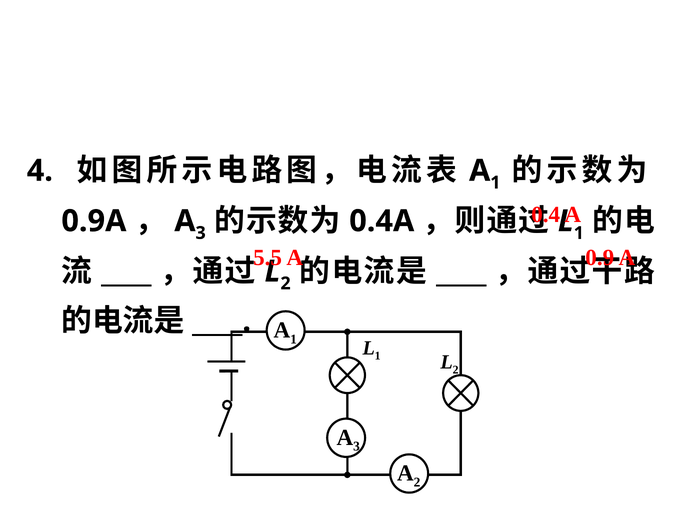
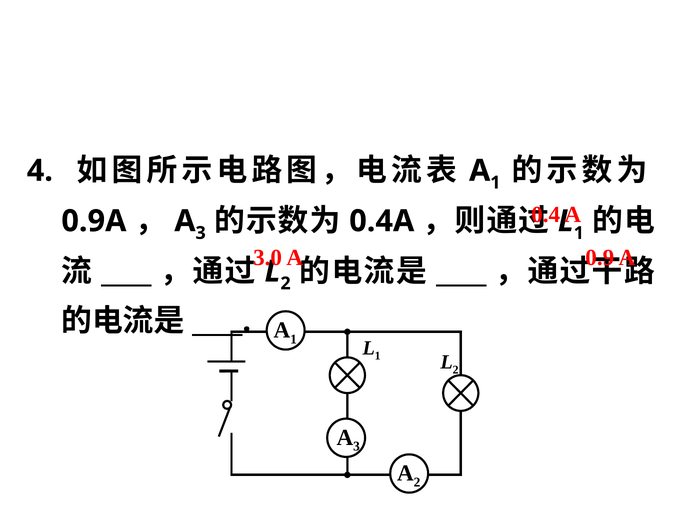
5.5: 5.5 -> 3.0
